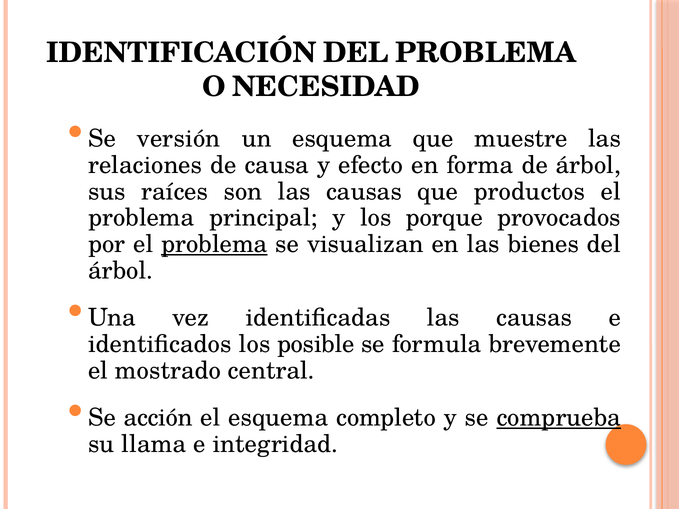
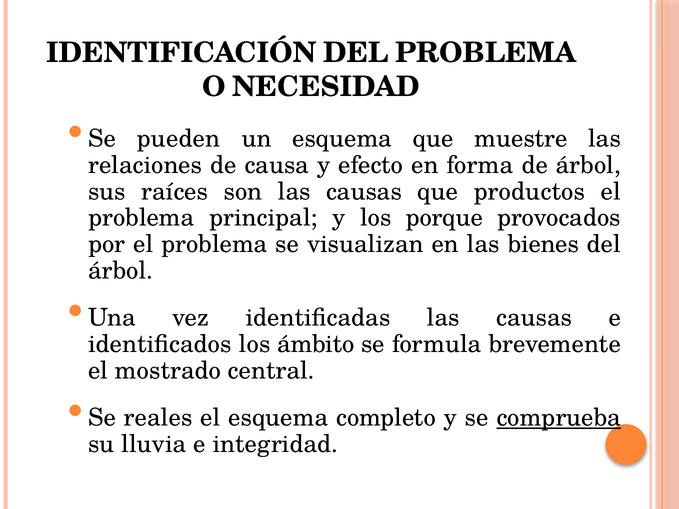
versión: versión -> pueden
problema at (214, 244) underline: present -> none
posible: posible -> ámbito
acción: acción -> reales
llama: llama -> lluvia
